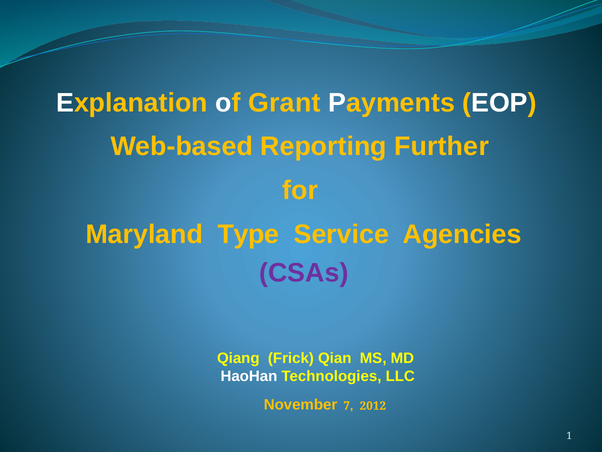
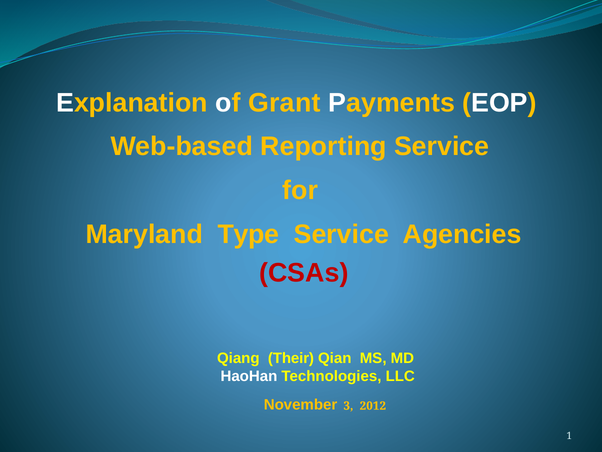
Reporting Further: Further -> Service
CSAs colour: purple -> red
Frick: Frick -> Their
7: 7 -> 3
